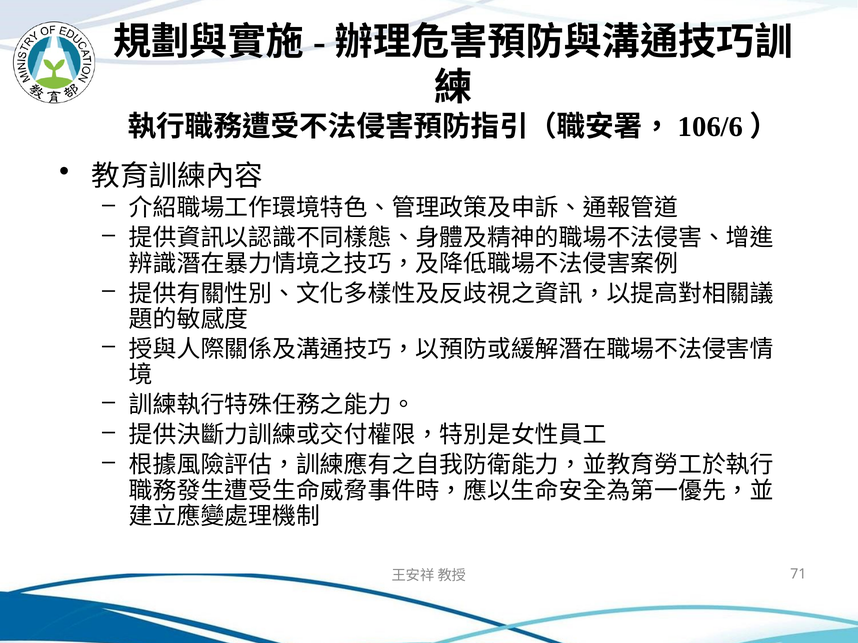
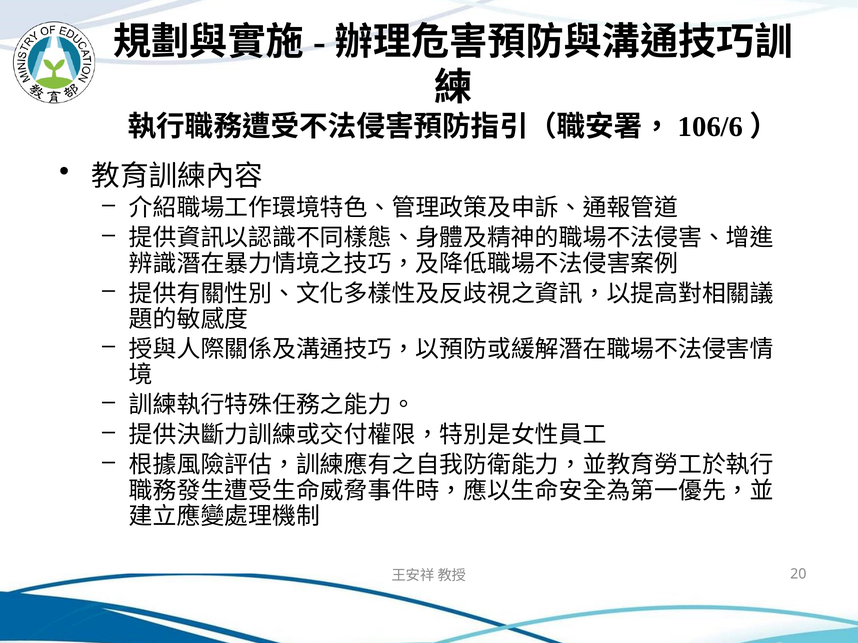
71: 71 -> 20
